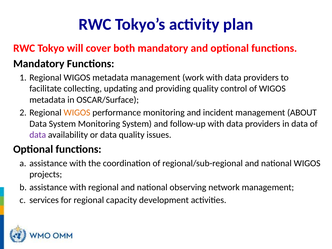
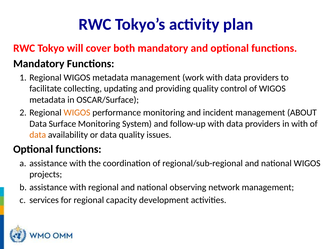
Data System: System -> Surface
in data: data -> with
data at (38, 135) colour: purple -> orange
